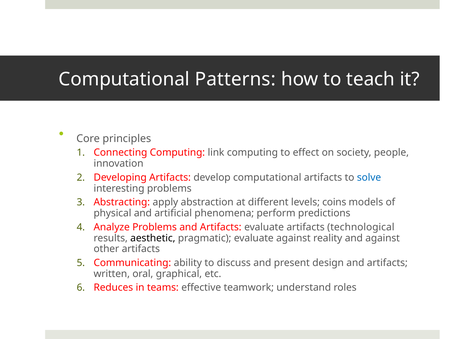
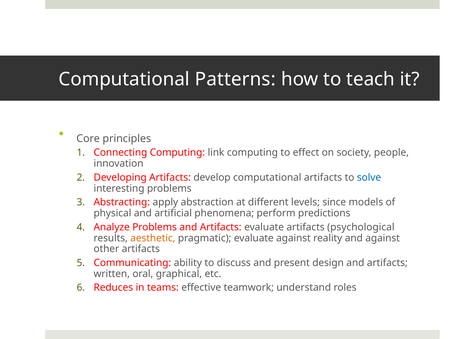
coins: coins -> since
technological: technological -> psychological
aesthetic colour: black -> orange
